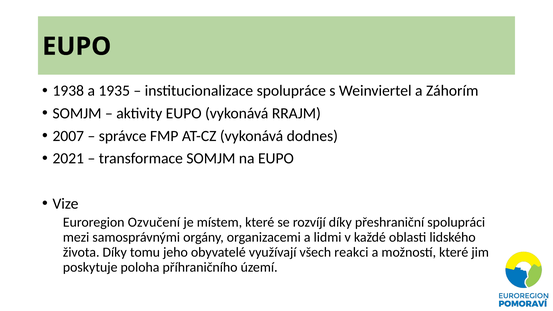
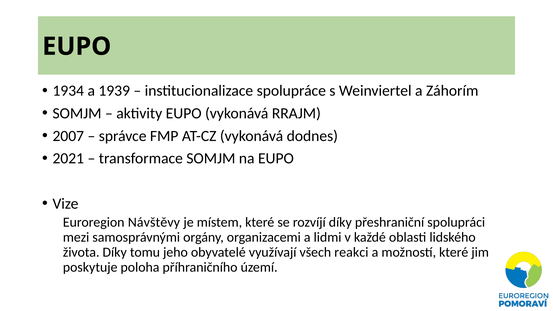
1938: 1938 -> 1934
1935: 1935 -> 1939
Ozvučení: Ozvučení -> Návštěvy
